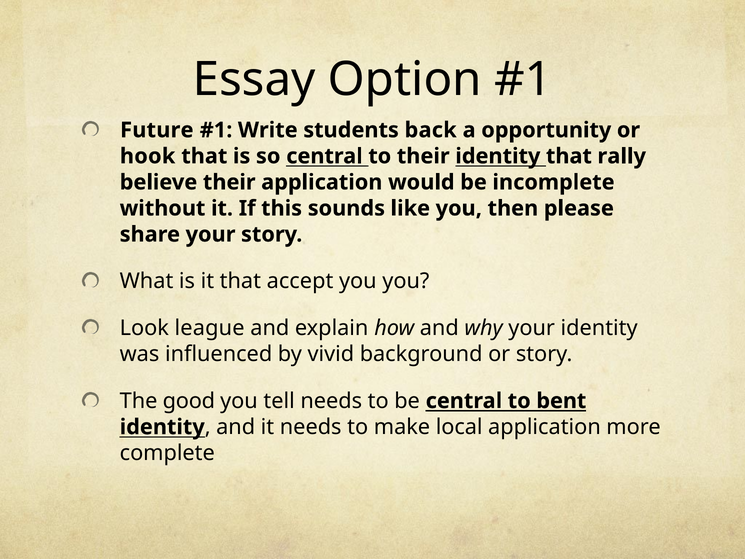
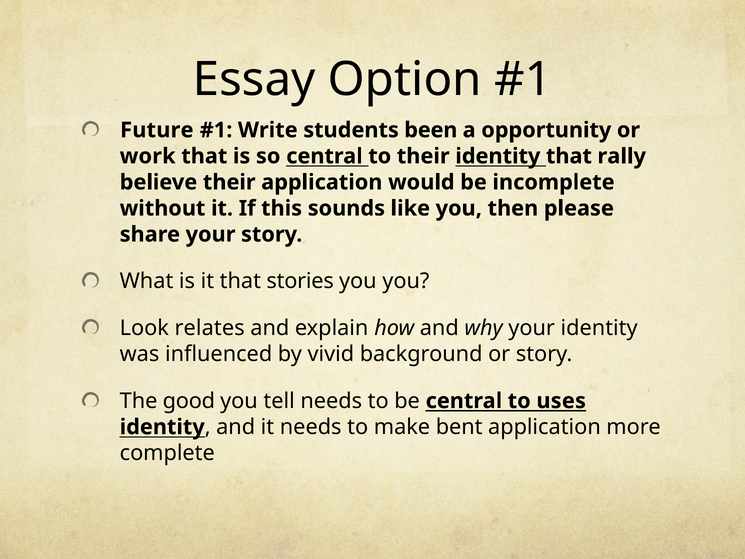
back: back -> been
hook: hook -> work
accept: accept -> stories
league: league -> relates
bent: bent -> uses
local: local -> bent
